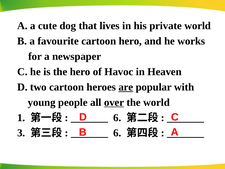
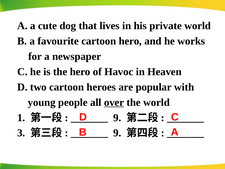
are underline: present -> none
6 at (117, 117): 6 -> 9
6 at (117, 133): 6 -> 9
